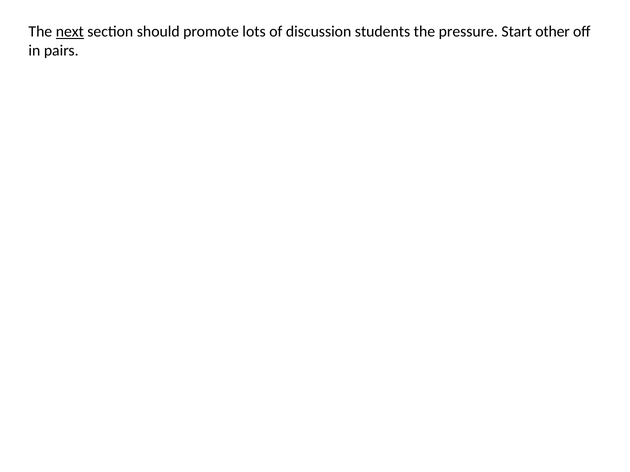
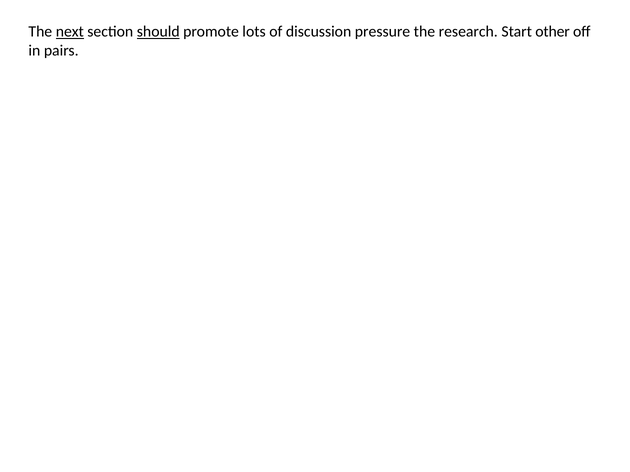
should underline: none -> present
students: students -> pressure
pressure: pressure -> research
